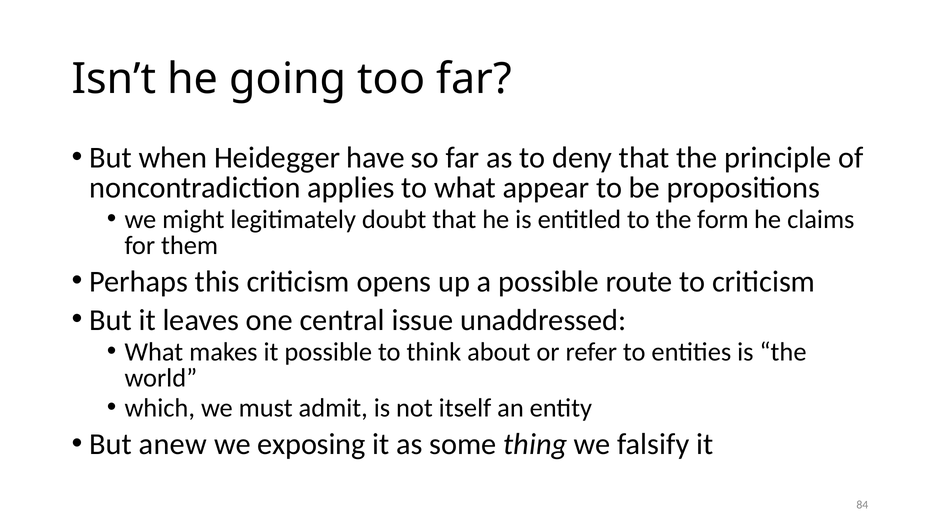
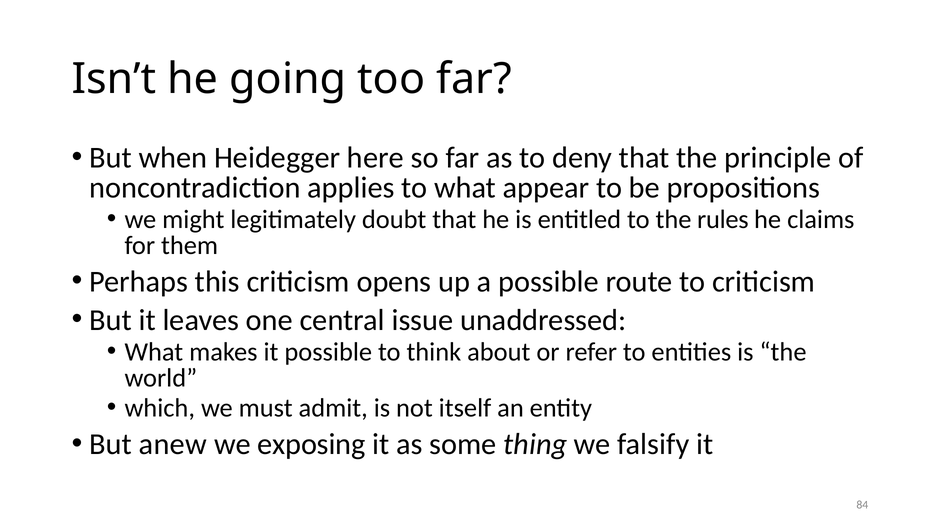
have: have -> here
form: form -> rules
